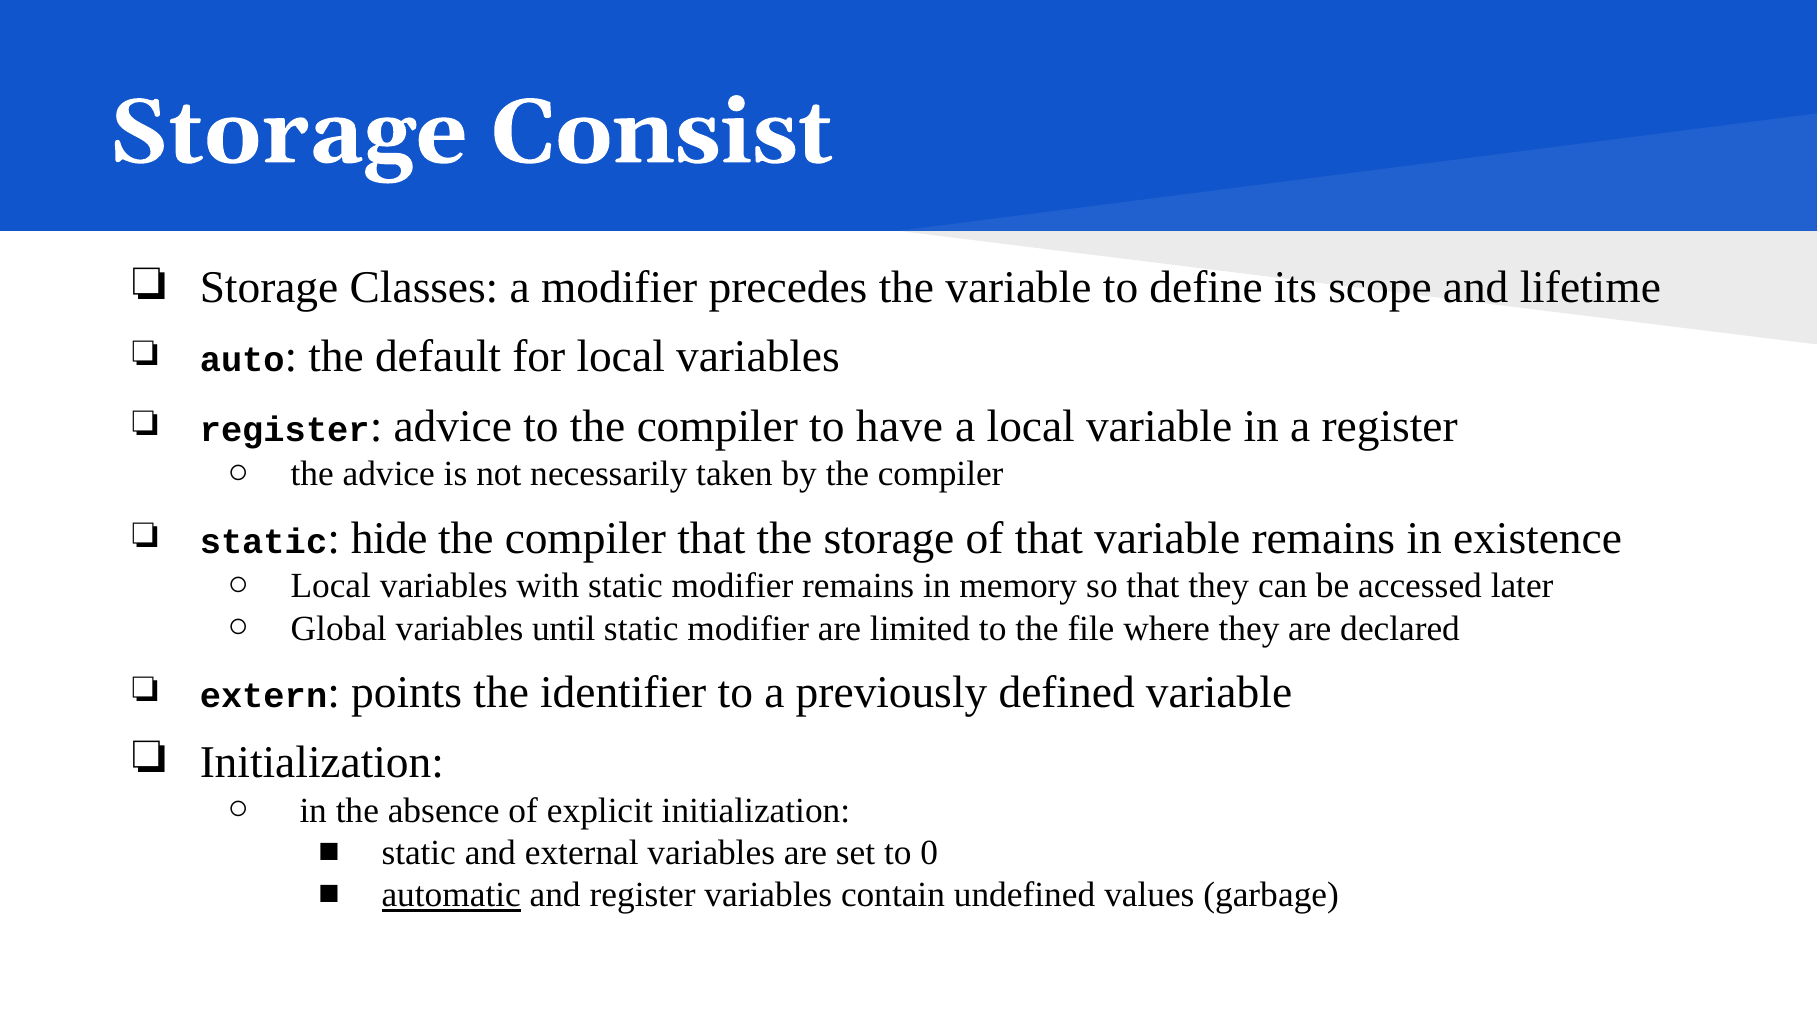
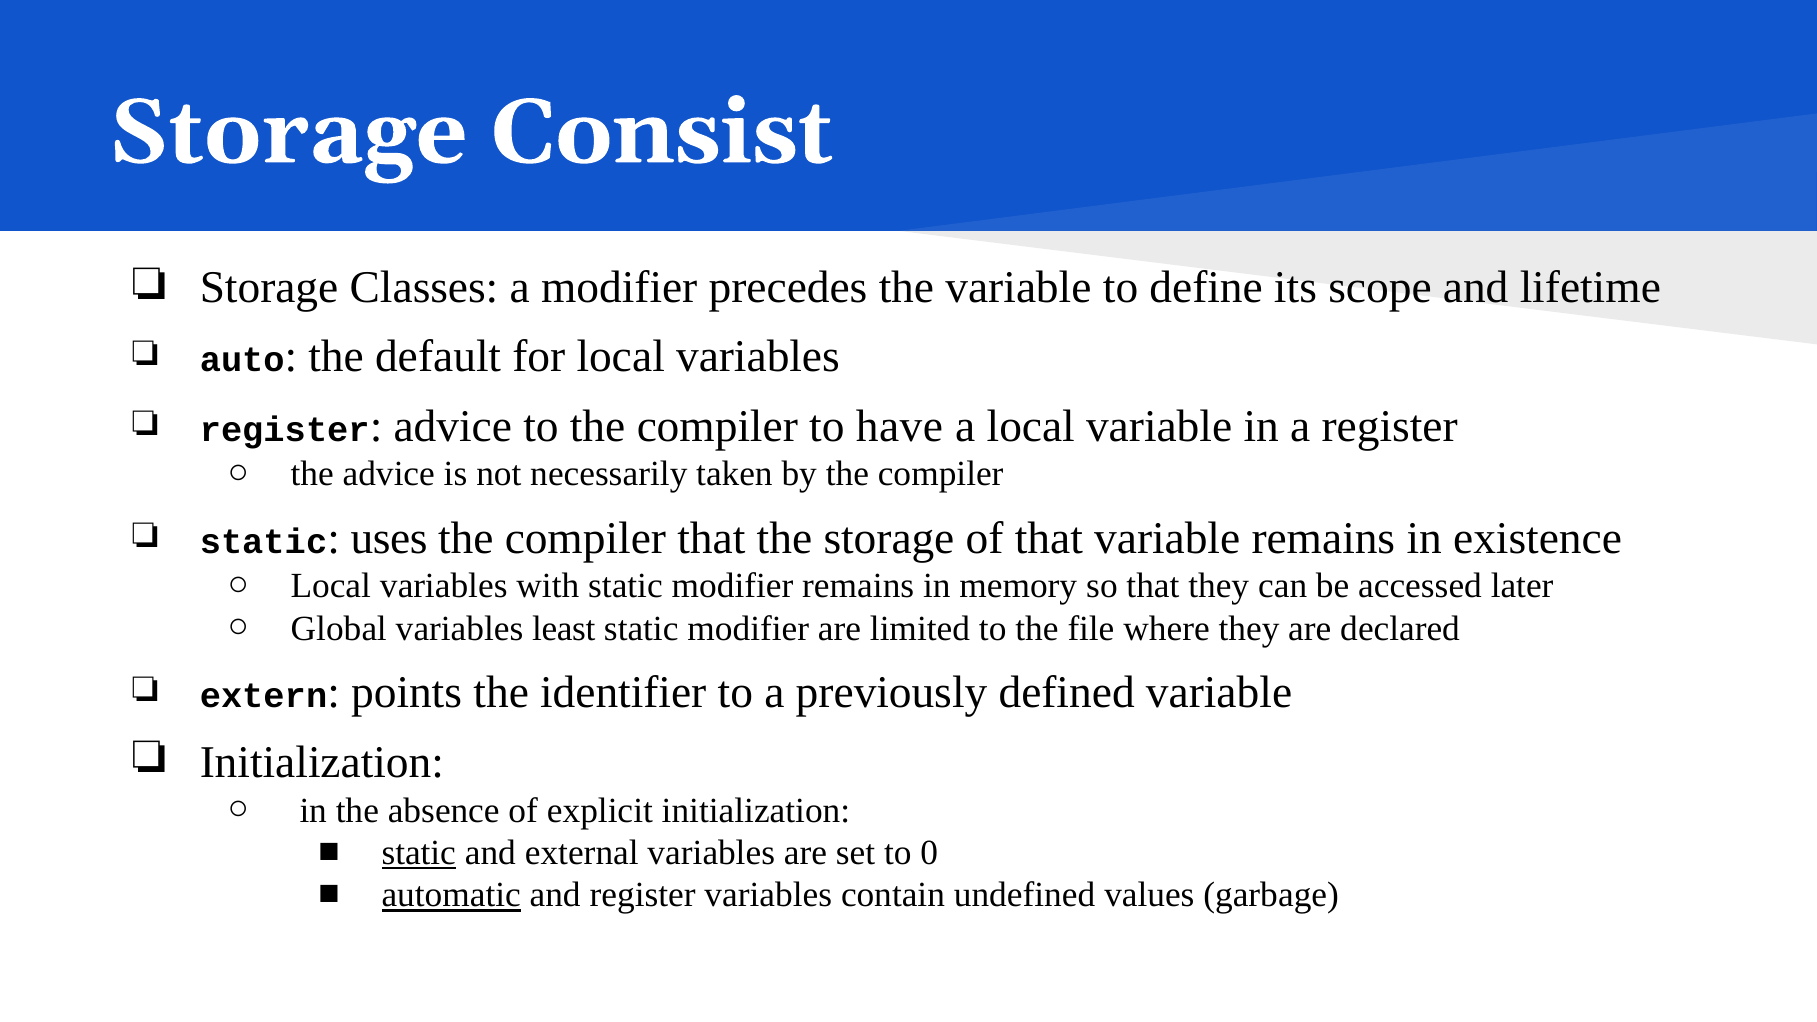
hide: hide -> uses
until: until -> least
static at (419, 853) underline: none -> present
